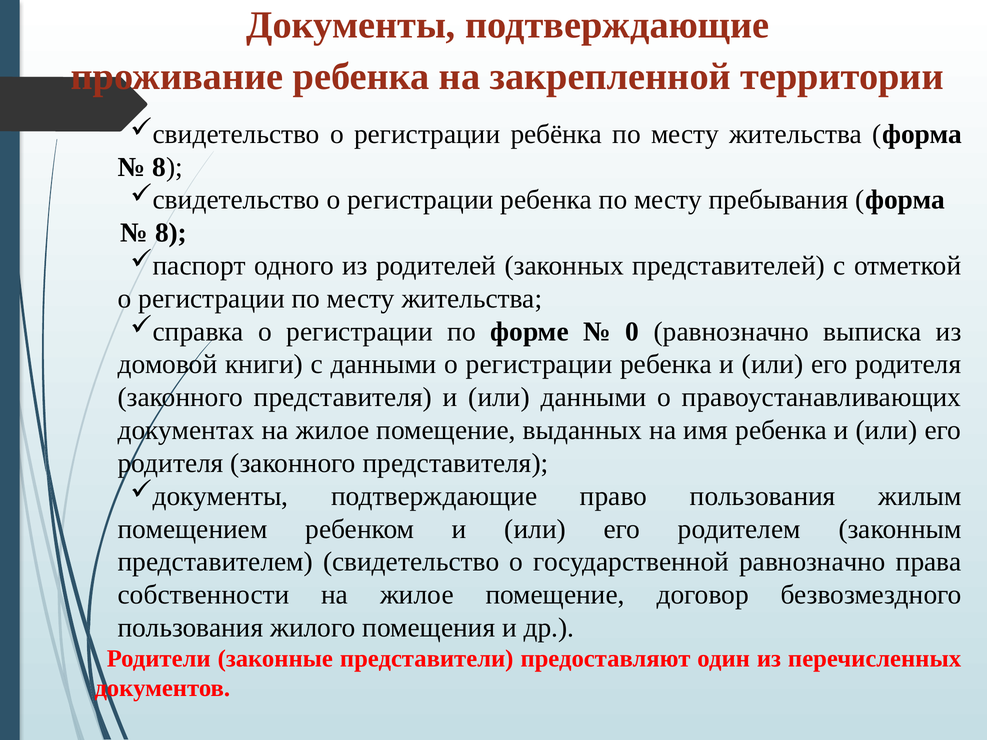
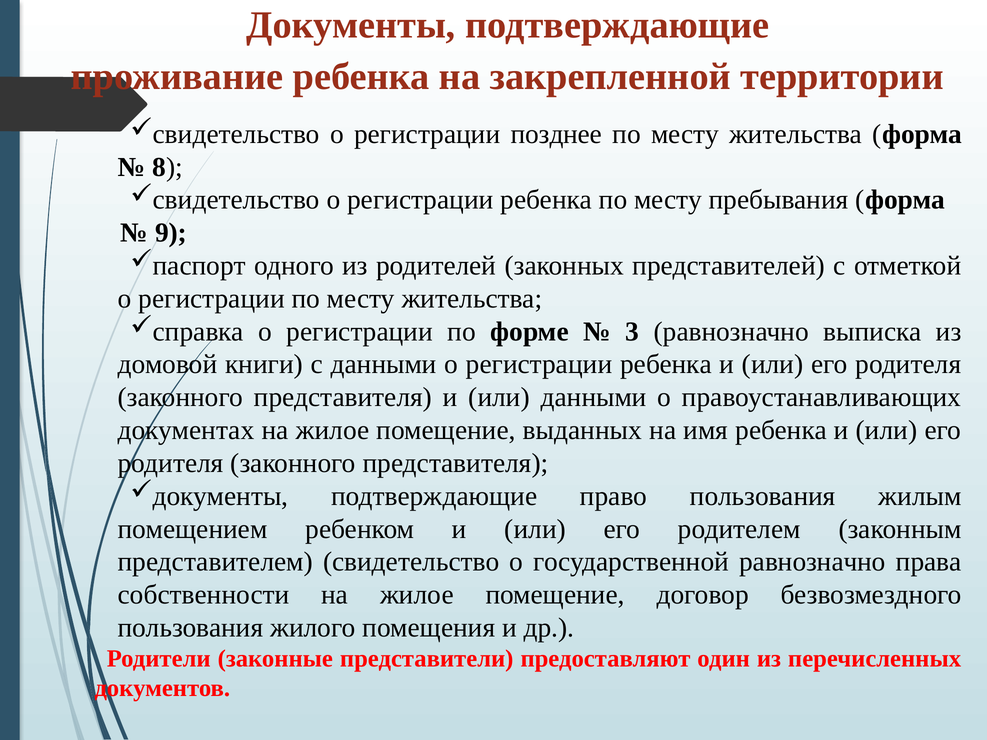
ребёнка: ребёнка -> позднее
8 at (171, 233): 8 -> 9
0: 0 -> 3
